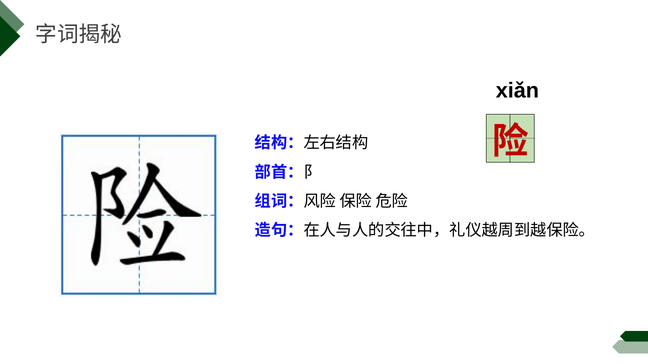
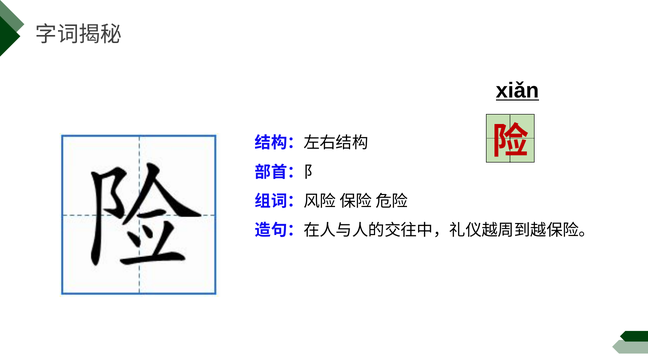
xiǎn underline: none -> present
